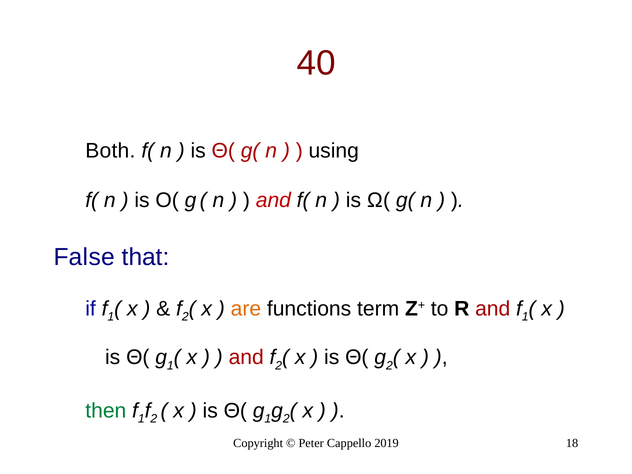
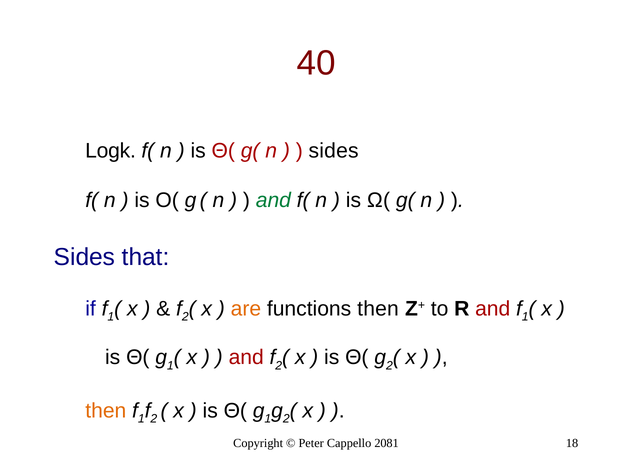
Both: Both -> Logk
using at (334, 151): using -> sides
and at (273, 200) colour: red -> green
False at (84, 257): False -> Sides
functions term: term -> then
then at (106, 411) colour: green -> orange
2019: 2019 -> 2081
